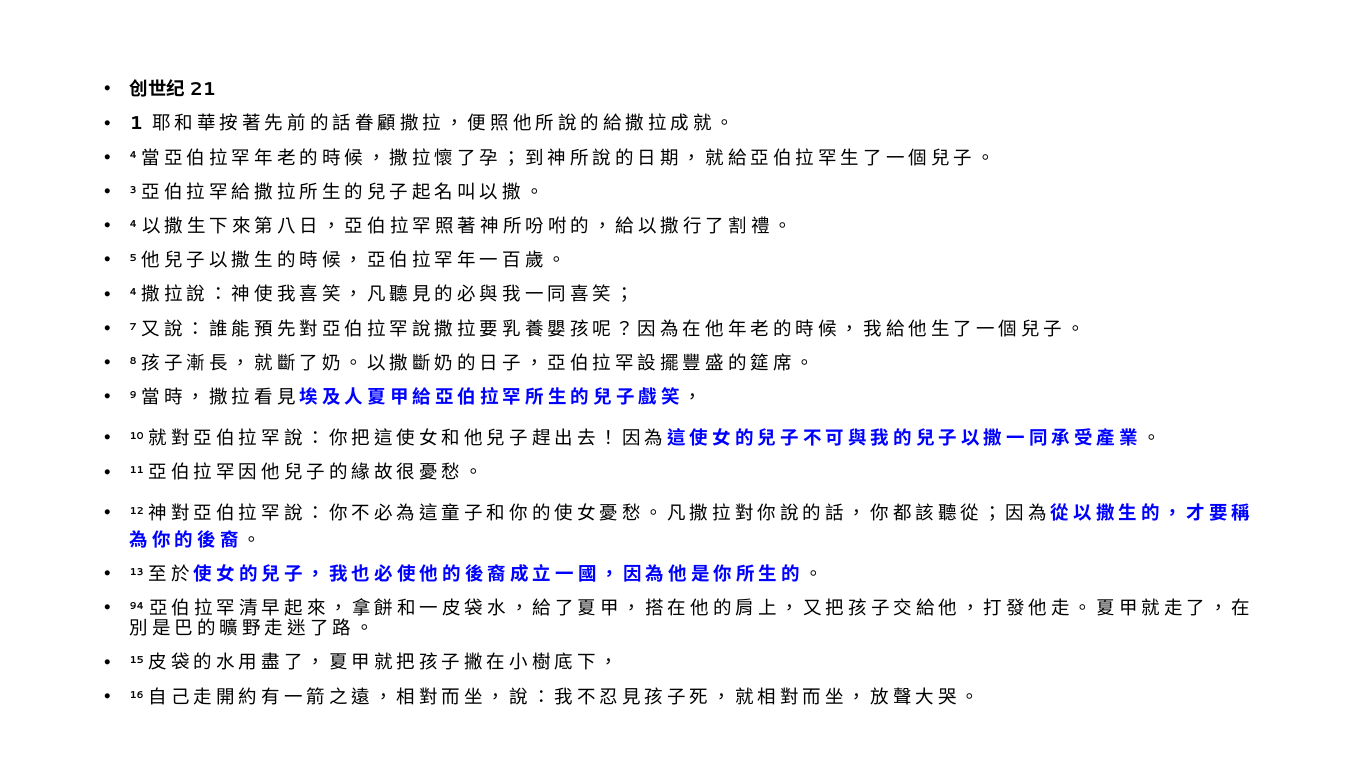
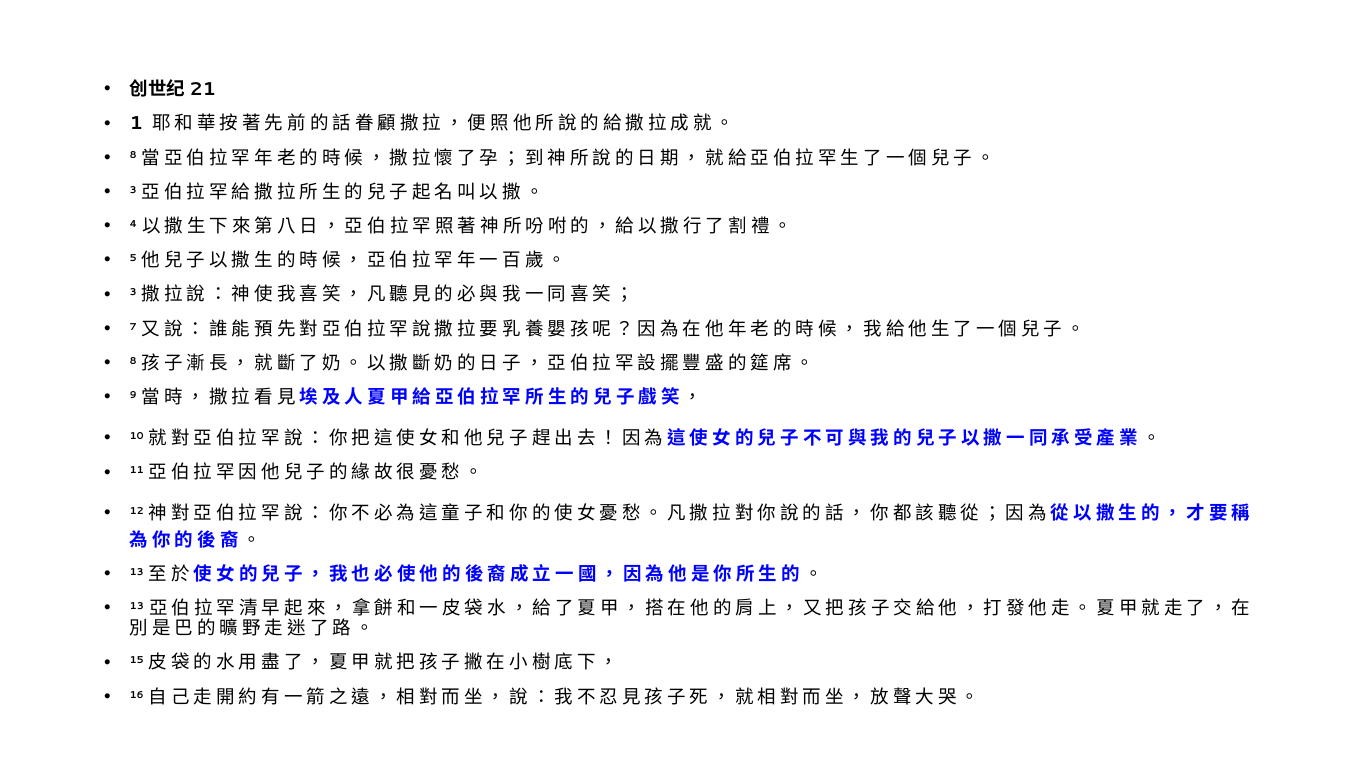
4 at (133, 156): 4 -> 8
4 at (133, 293): 4 -> 3
94 at (137, 606): 94 -> 13
